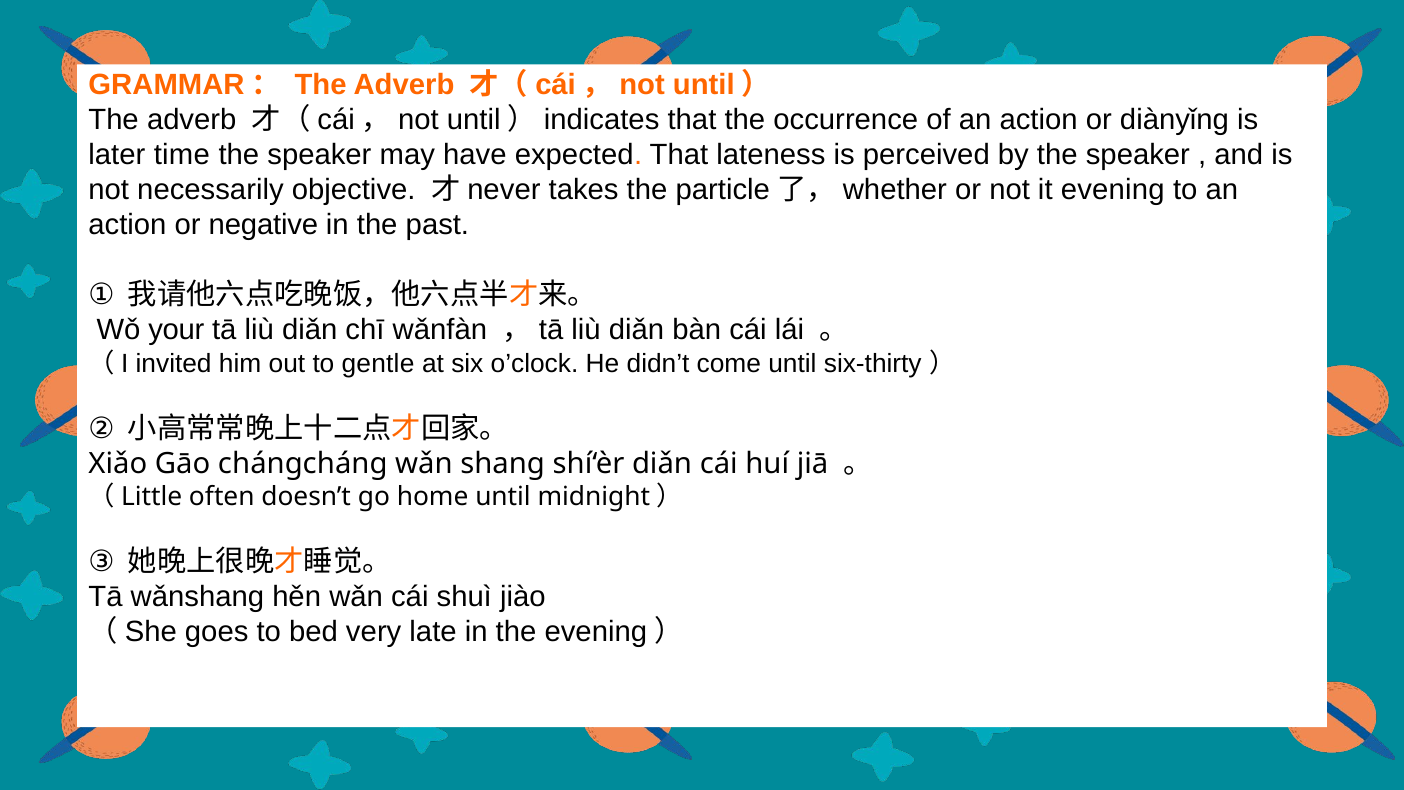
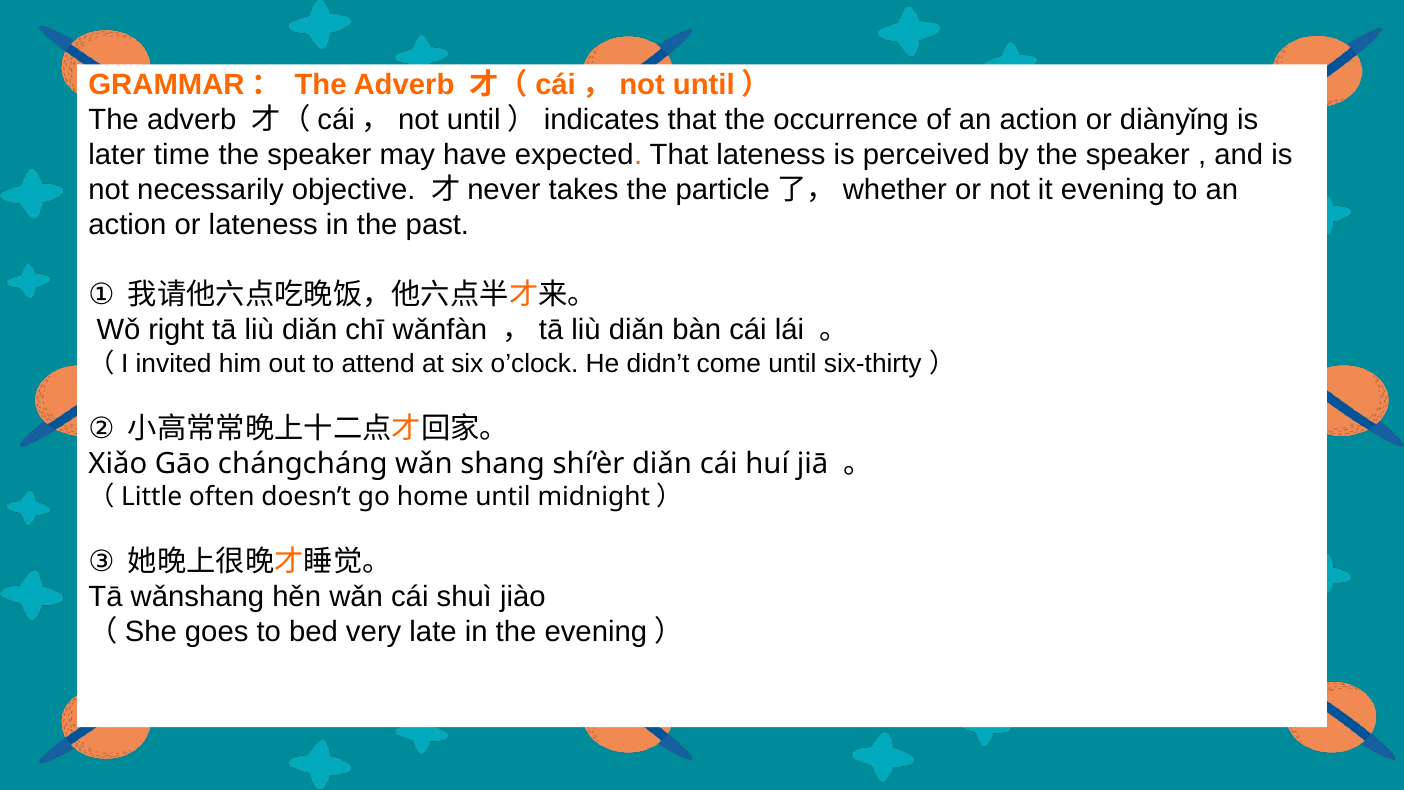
or negative: negative -> lateness
your: your -> right
gentle: gentle -> attend
